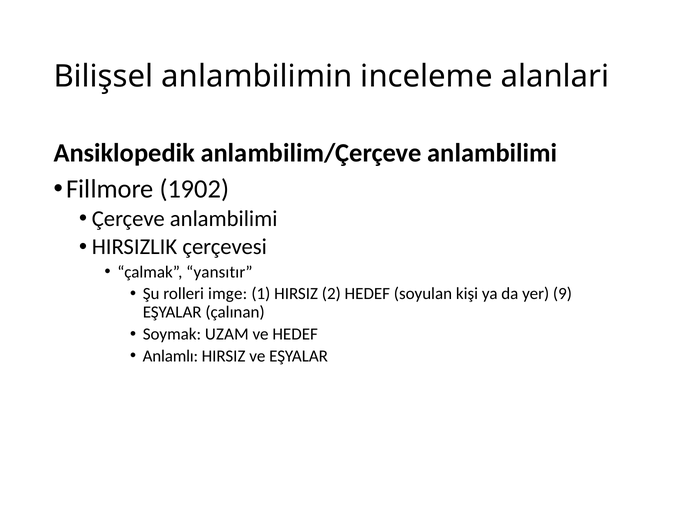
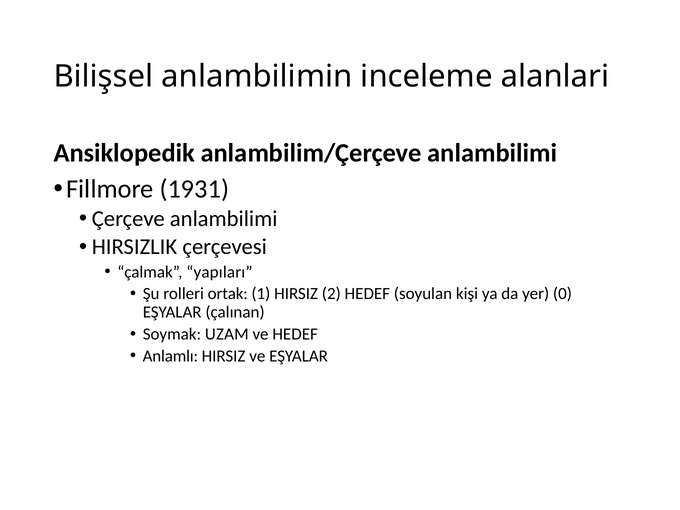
1902: 1902 -> 1931
yansıtır: yansıtır -> yapıları
imge: imge -> ortak
9: 9 -> 0
